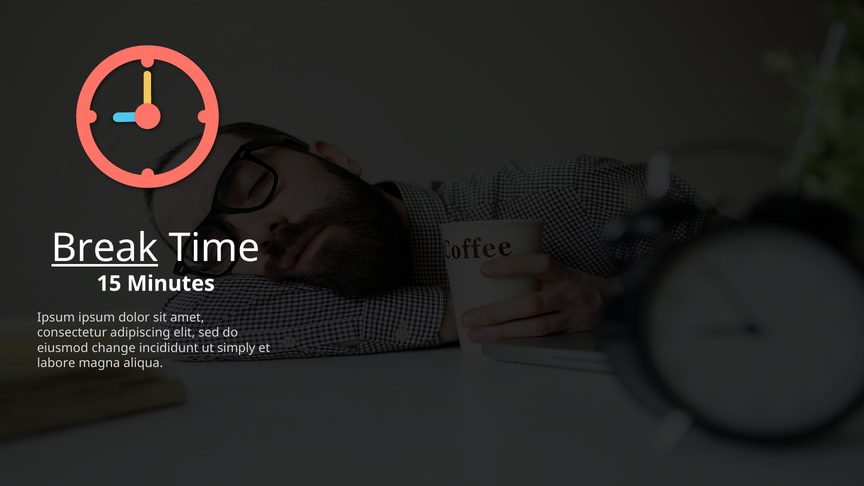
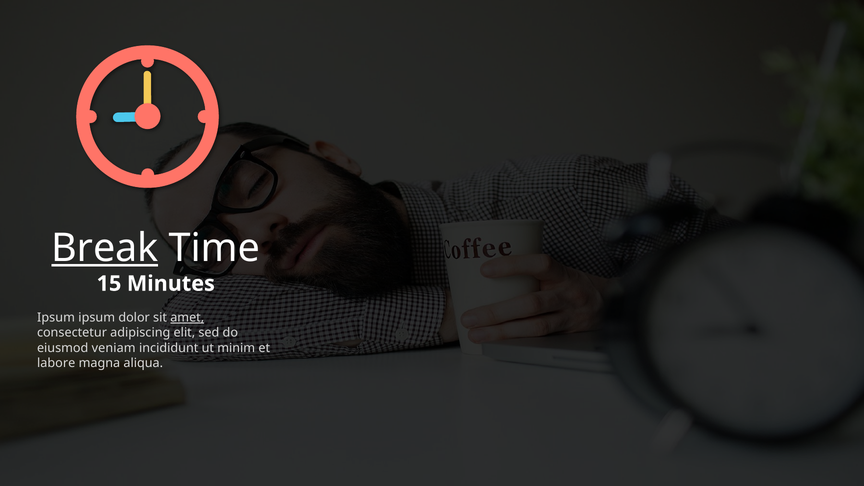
amet underline: none -> present
change: change -> veniam
simply: simply -> minim
